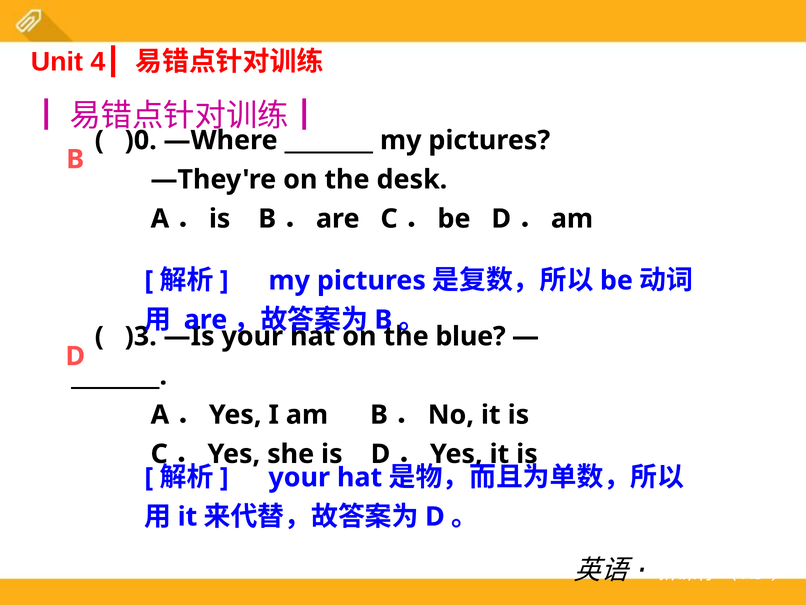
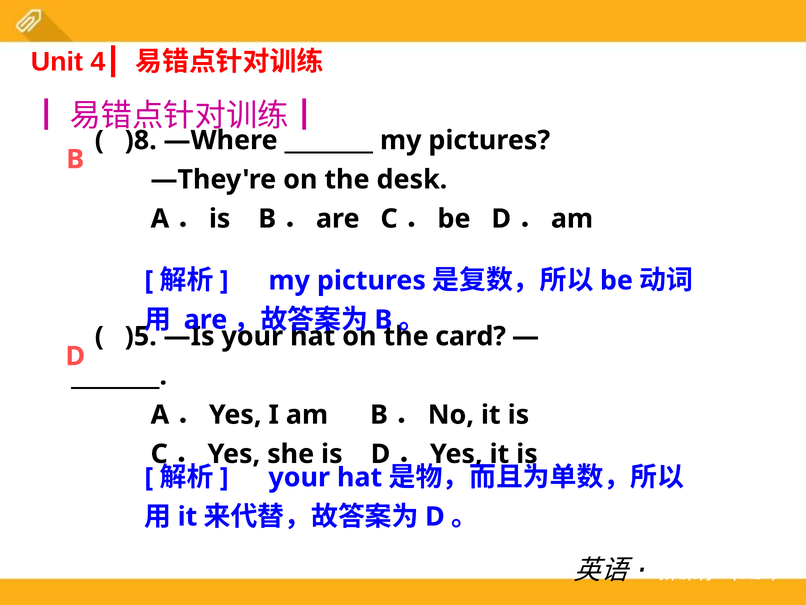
)0: )0 -> )8
)3: )3 -> )5
blue: blue -> card
